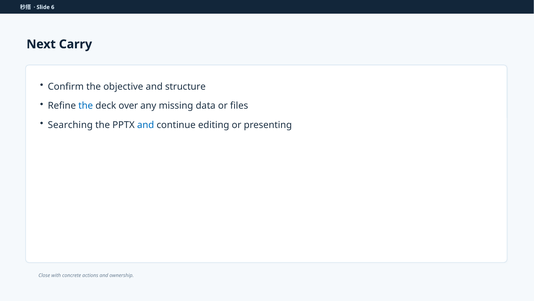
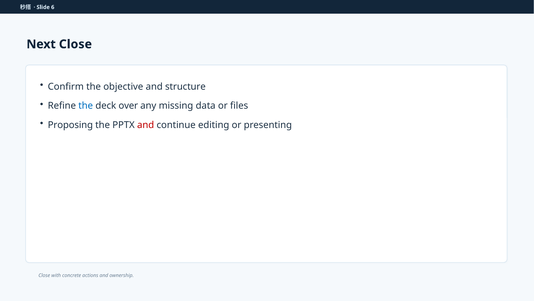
Next Carry: Carry -> Close
Searching: Searching -> Proposing
and at (146, 125) colour: blue -> red
